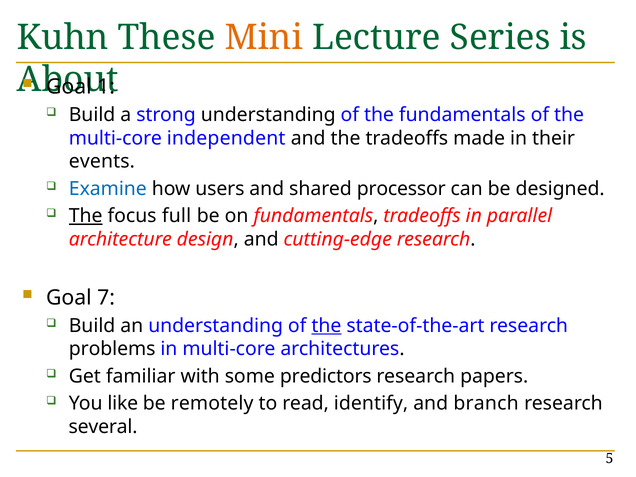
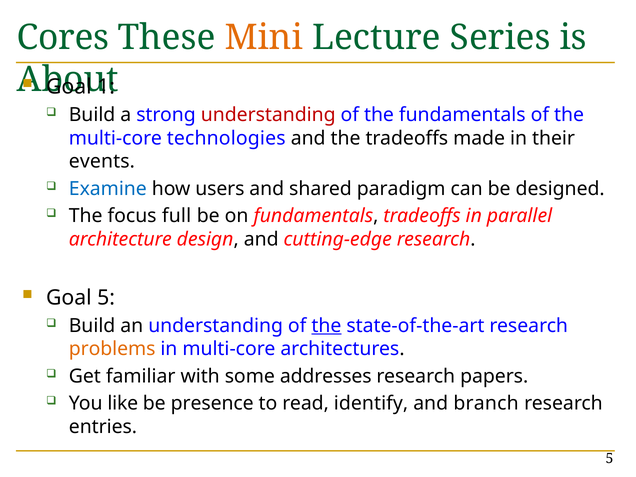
Kuhn: Kuhn -> Cores
understanding at (268, 115) colour: black -> red
independent: independent -> technologies
processor: processor -> paradigm
The at (86, 216) underline: present -> none
Goal 7: 7 -> 5
problems colour: black -> orange
predictors: predictors -> addresses
remotely: remotely -> presence
several: several -> entries
